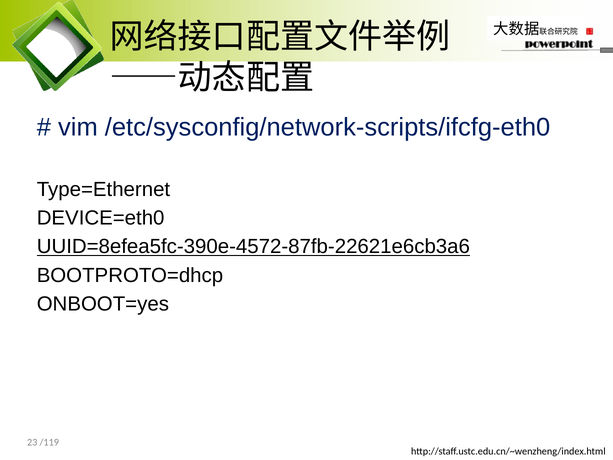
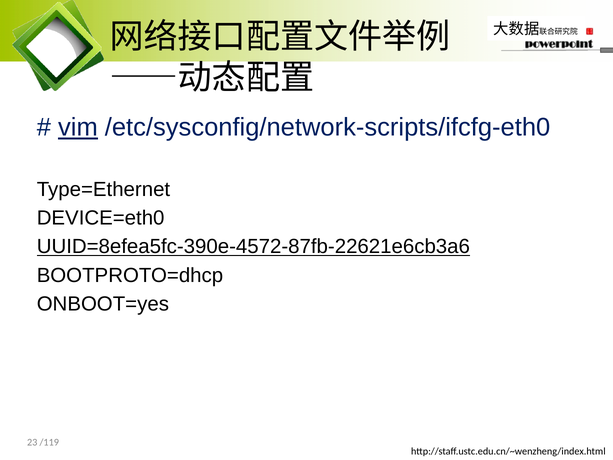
vim underline: none -> present
